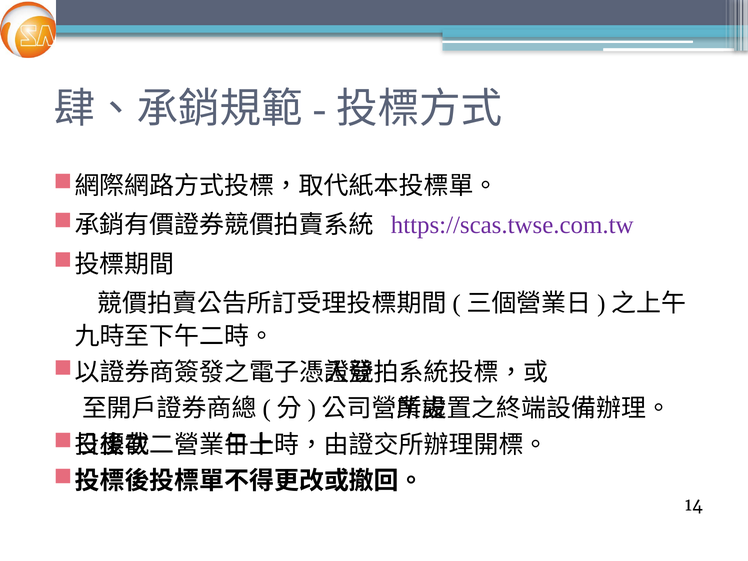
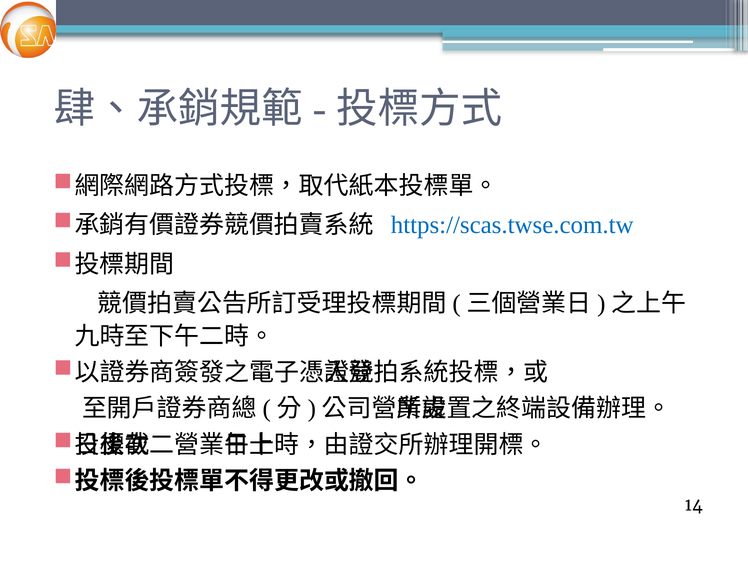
https://scas.twse.com.tw colour: purple -> blue
